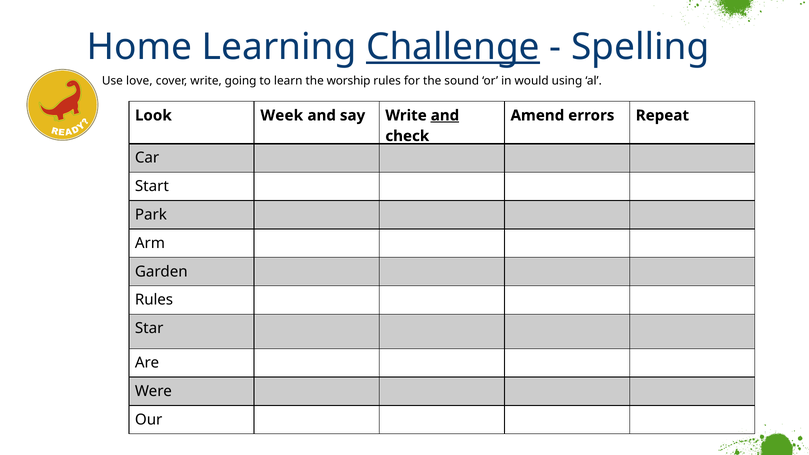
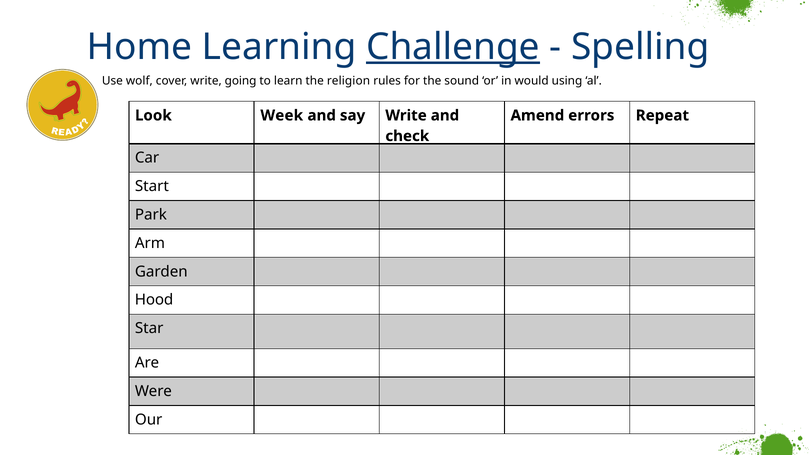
love: love -> wolf
worship: worship -> religion
and at (445, 115) underline: present -> none
Rules at (154, 300): Rules -> Hood
